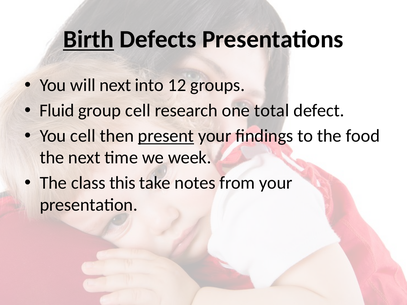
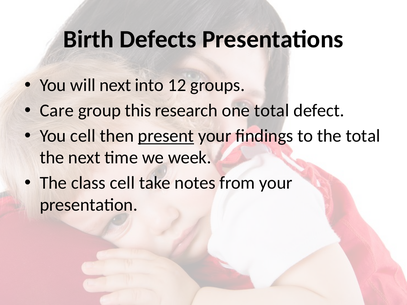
Birth underline: present -> none
Fluid: Fluid -> Care
group cell: cell -> this
the food: food -> total
class this: this -> cell
